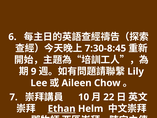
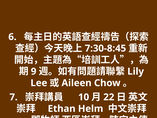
Ethan underline: present -> none
